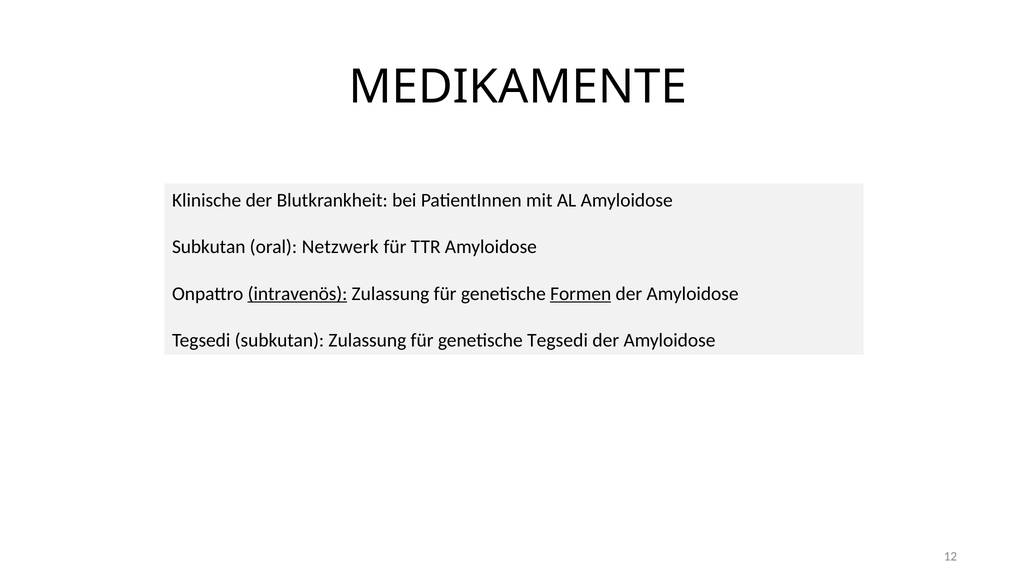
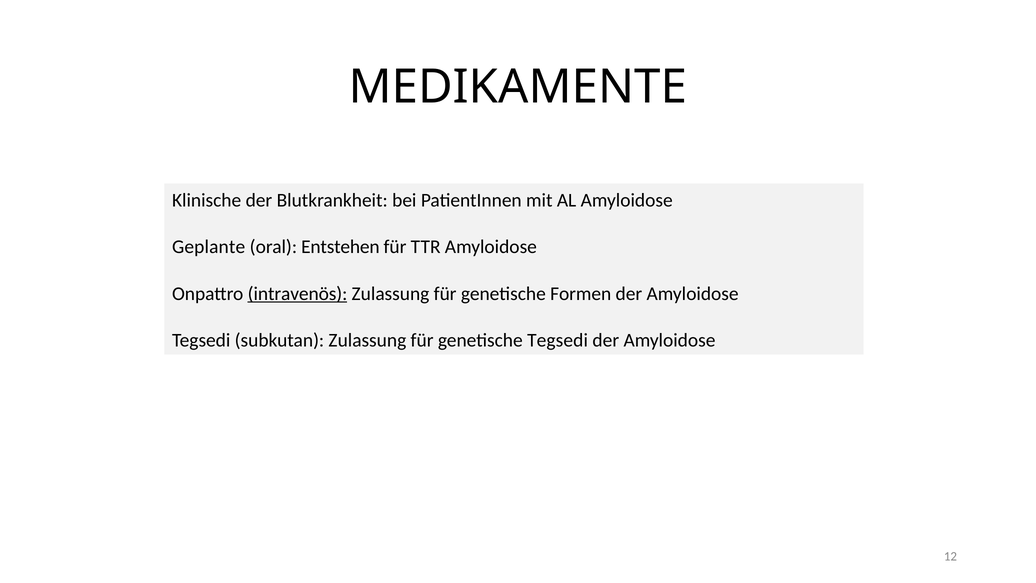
Subkutan at (209, 247): Subkutan -> Geplante
Netzwerk: Netzwerk -> Entstehen
Formen underline: present -> none
